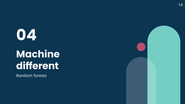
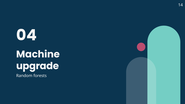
different: different -> upgrade
